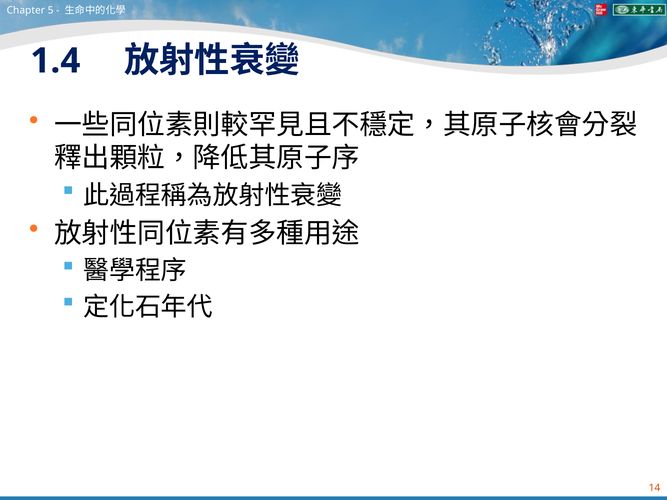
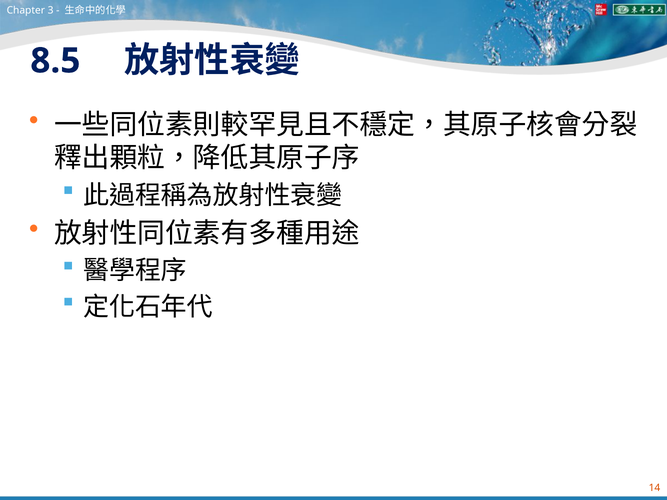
5: 5 -> 3
1.4: 1.4 -> 8.5
